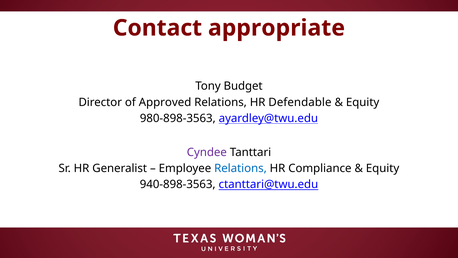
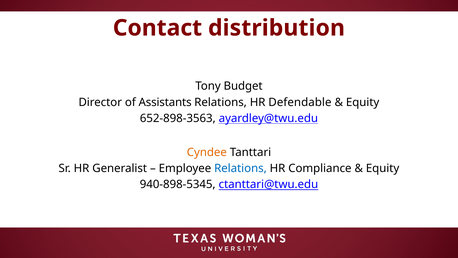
appropriate: appropriate -> distribution
Approved: Approved -> Assistants
980-898-3563: 980-898-3563 -> 652-898-3563
Cyndee colour: purple -> orange
940-898-3563: 940-898-3563 -> 940-898-5345
